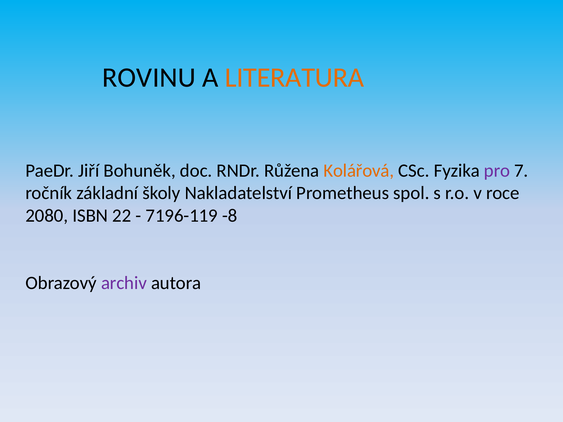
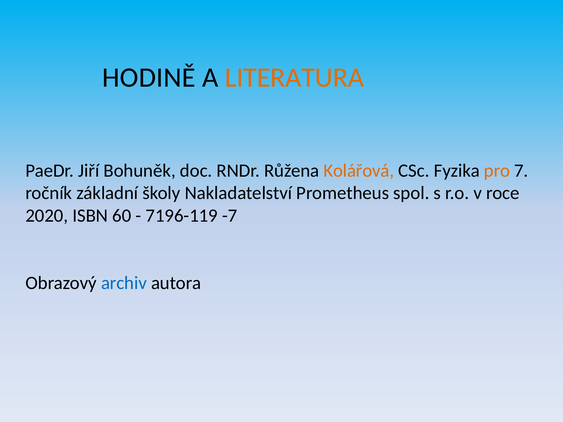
ROVINU: ROVINU -> HODINĚ
pro colour: purple -> orange
2080: 2080 -> 2020
22: 22 -> 60
-8: -8 -> -7
archiv colour: purple -> blue
